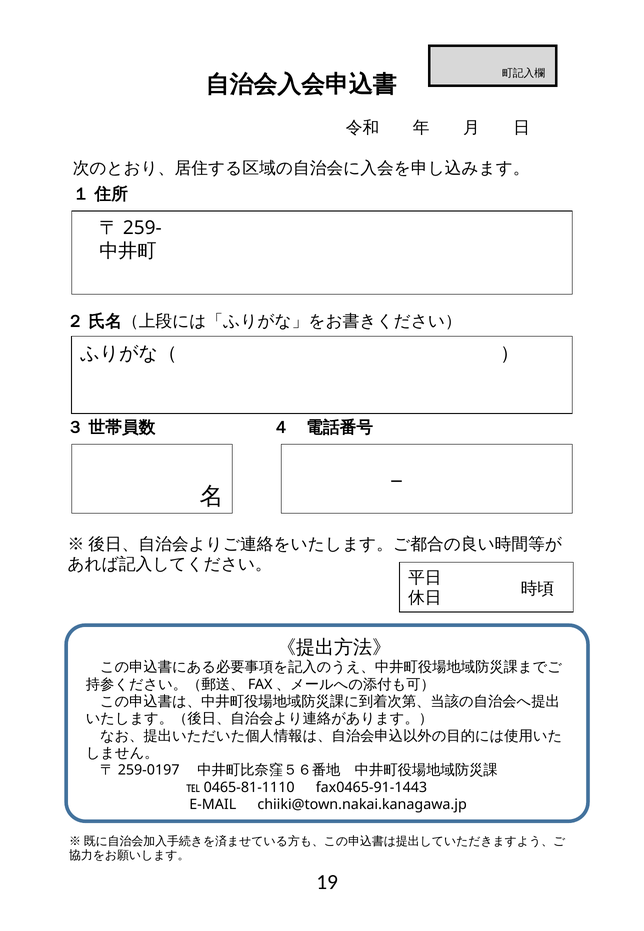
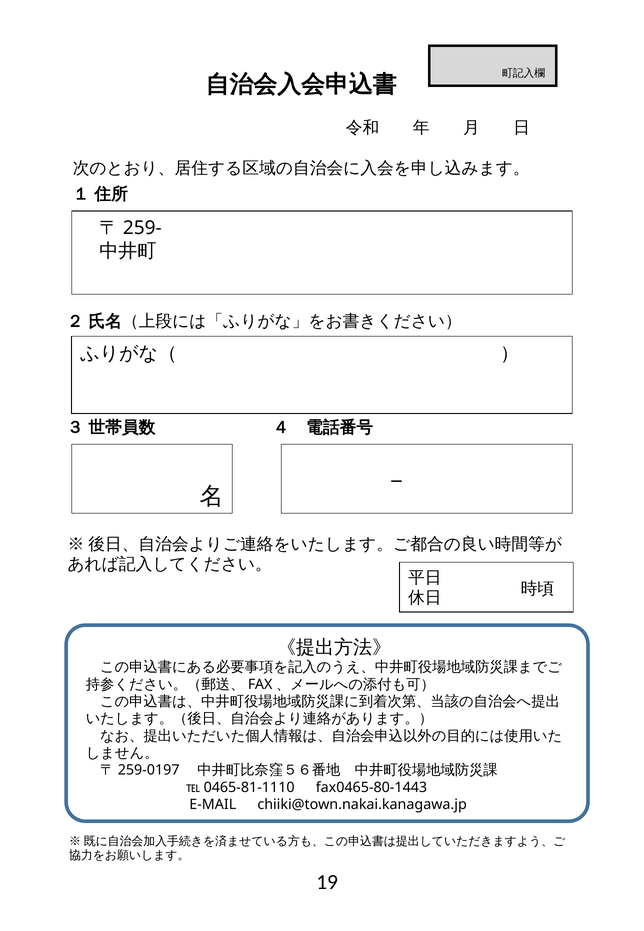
fax0465-91-1443: fax0465-91-1443 -> fax0465-80-1443
